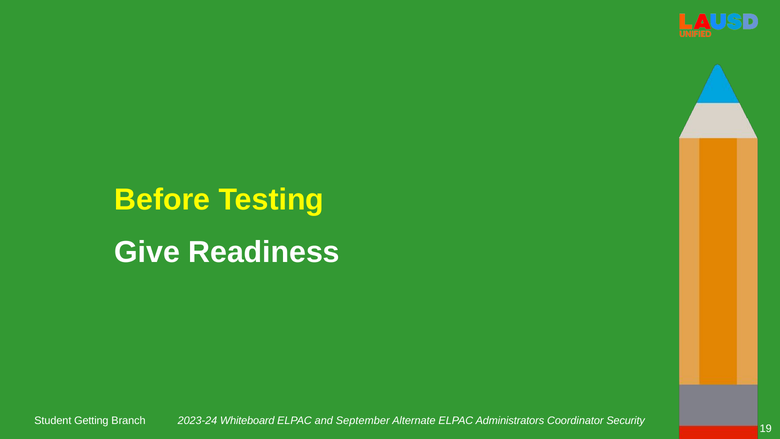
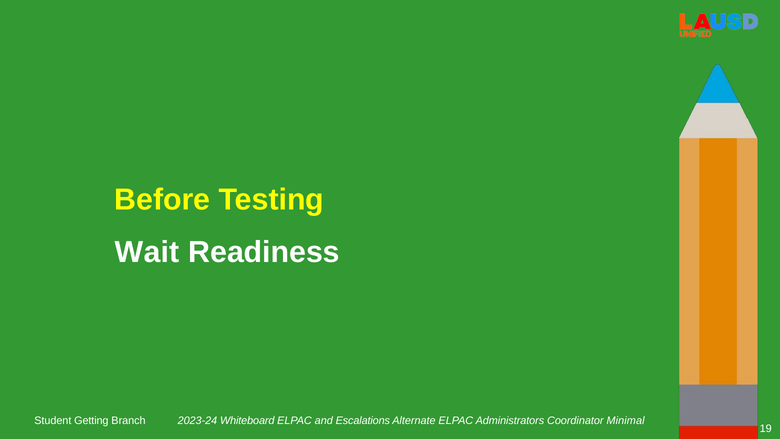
Give: Give -> Wait
September: September -> Escalations
Security: Security -> Minimal
